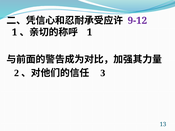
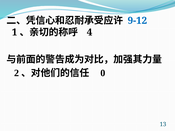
9-12 colour: purple -> blue
1 at (90, 32): 1 -> 4
3: 3 -> 0
